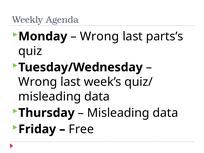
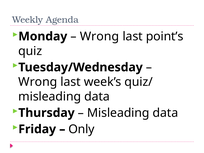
parts’s: parts’s -> point’s
Free: Free -> Only
